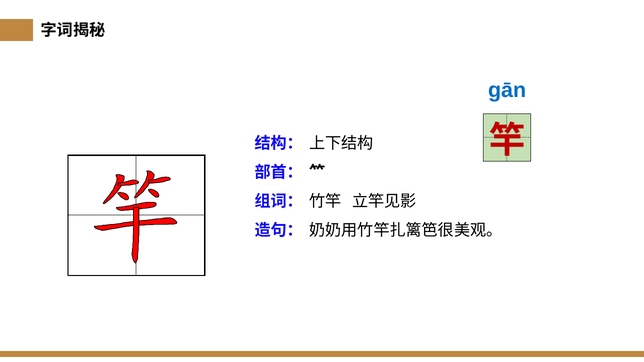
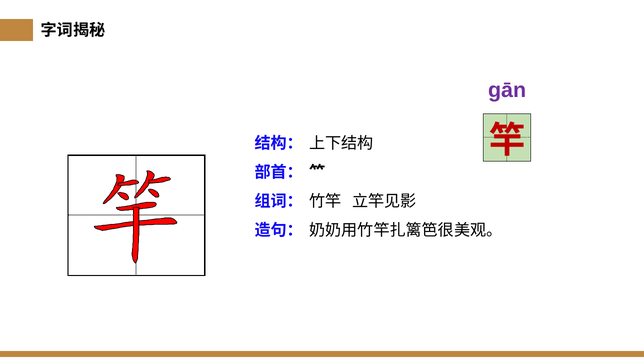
gān colour: blue -> purple
